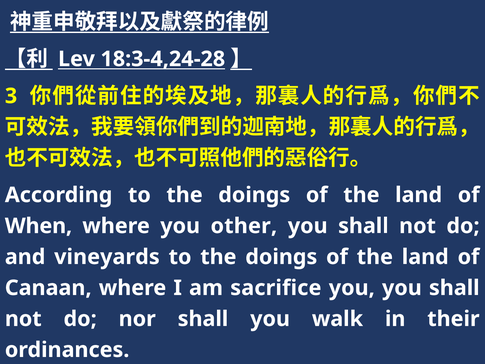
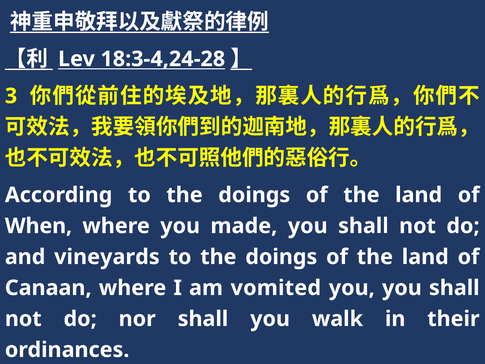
other: other -> made
sacrifice: sacrifice -> vomited
